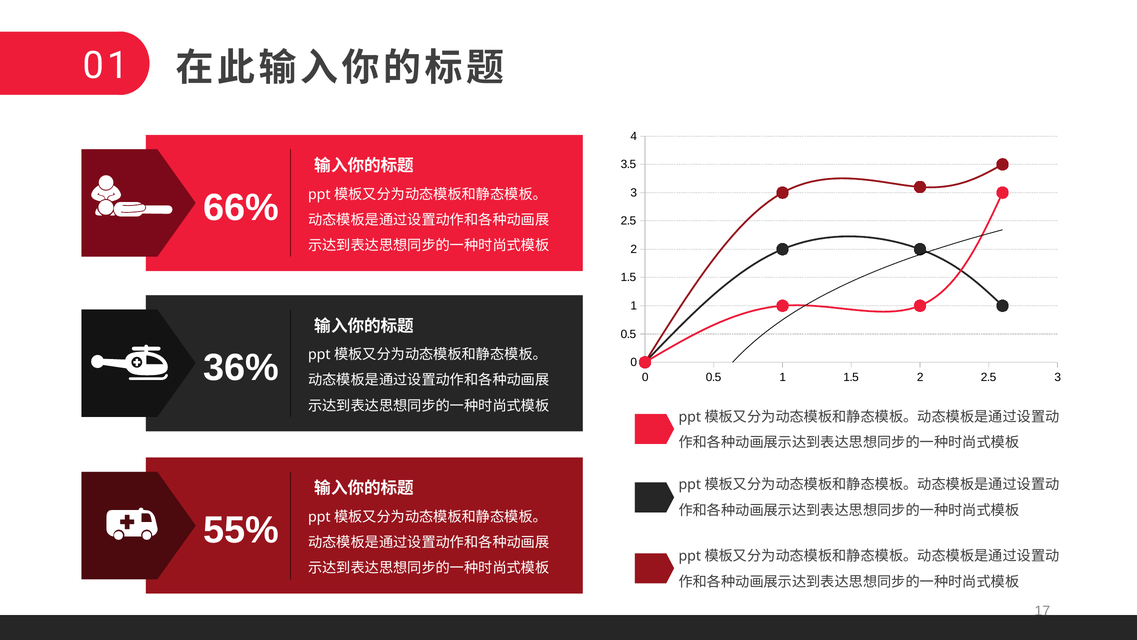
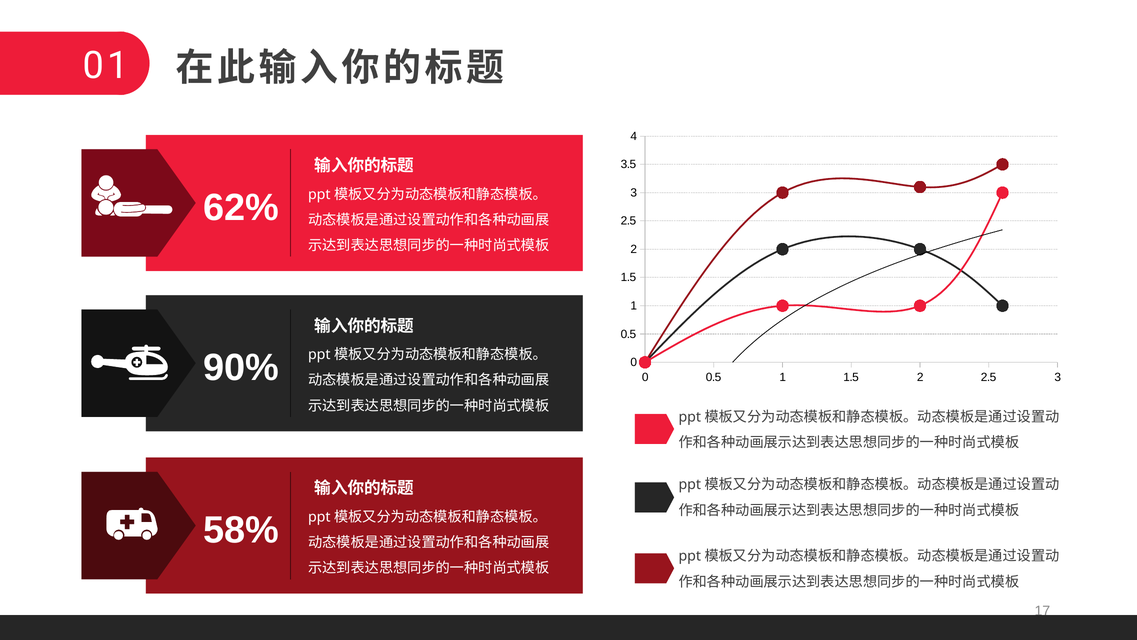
66%: 66% -> 62%
36%: 36% -> 90%
55%: 55% -> 58%
